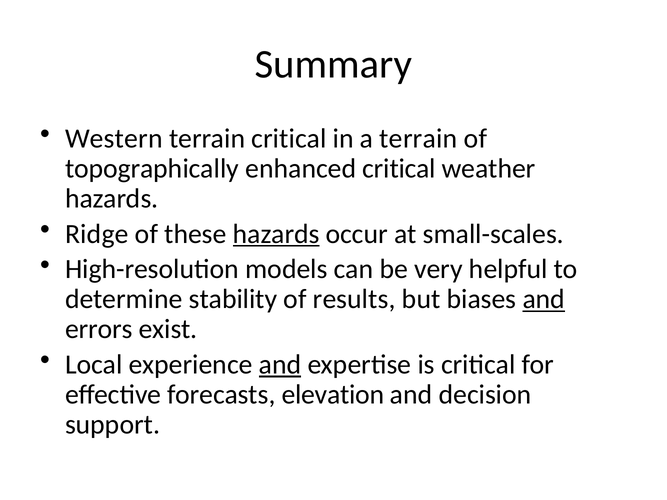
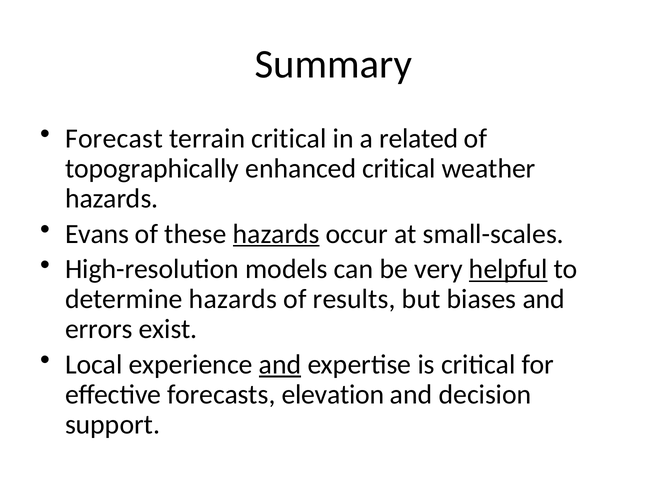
Western: Western -> Forecast
a terrain: terrain -> related
Ridge: Ridge -> Evans
helpful underline: none -> present
determine stability: stability -> hazards
and at (544, 299) underline: present -> none
